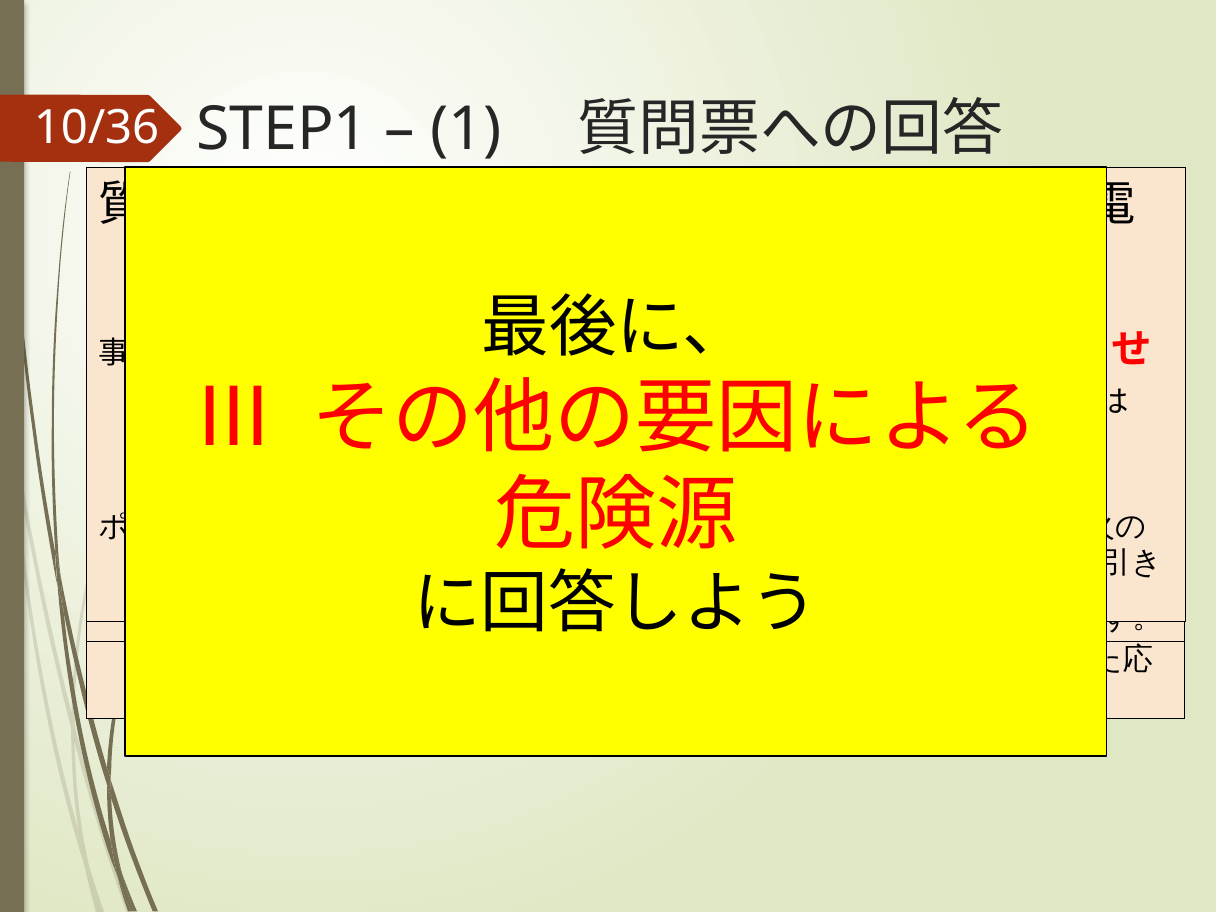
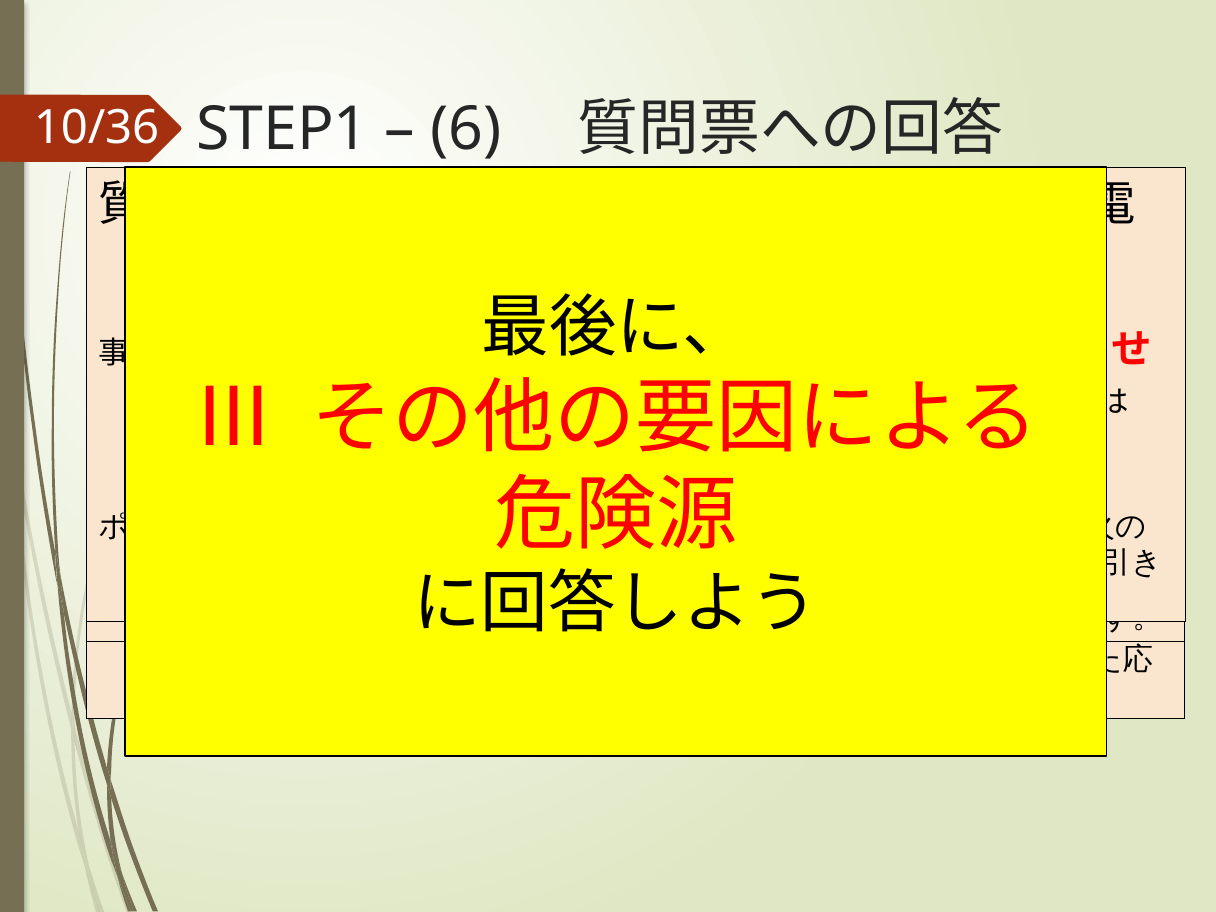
1: 1 -> 6
